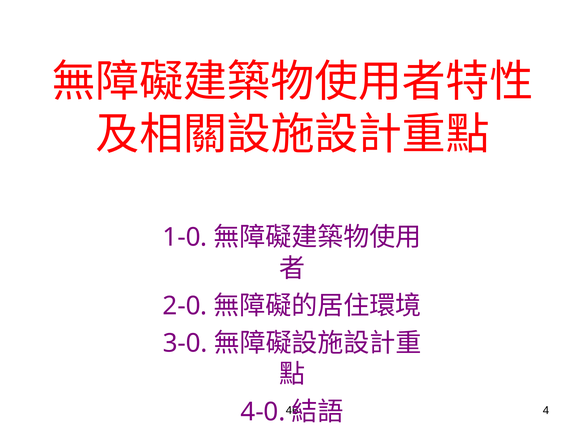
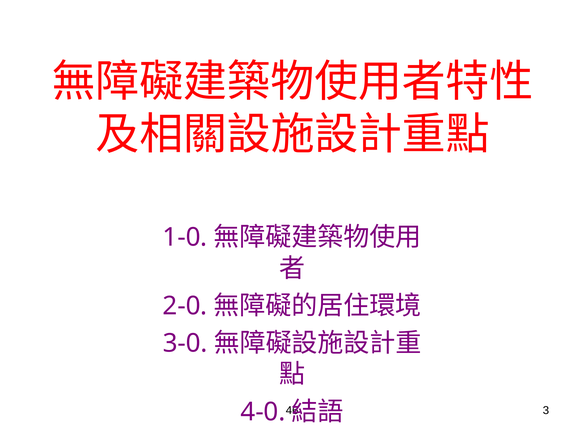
4: 4 -> 3
